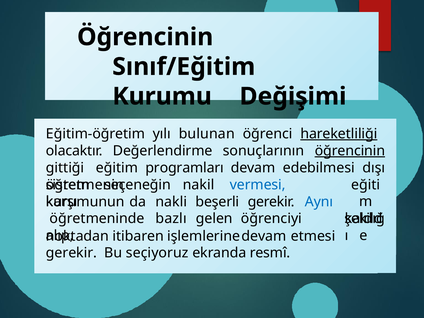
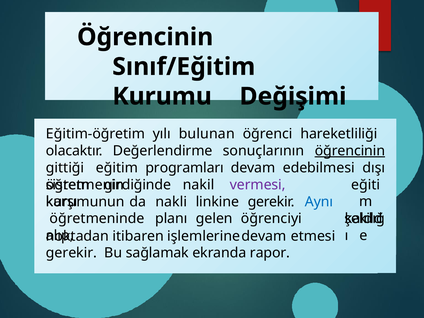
hareketliliği underline: present -> none
seçeneğin: seçeneğin -> girdiğinde
vermesi colour: blue -> purple
beşerli: beşerli -> linkine
bazlı: bazlı -> planı
seçiyoruz: seçiyoruz -> sağlamak
resmî: resmî -> rapor
